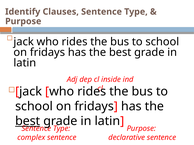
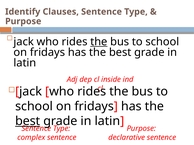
the at (99, 42) underline: none -> present
